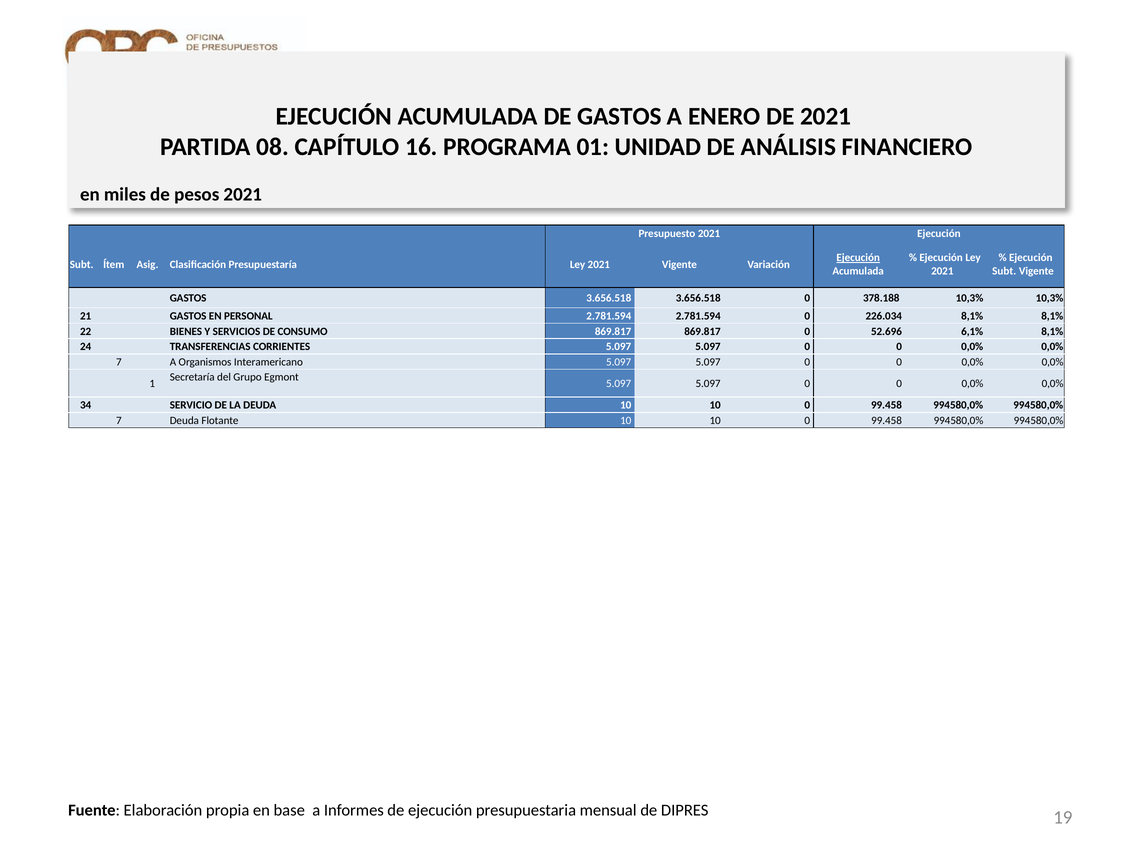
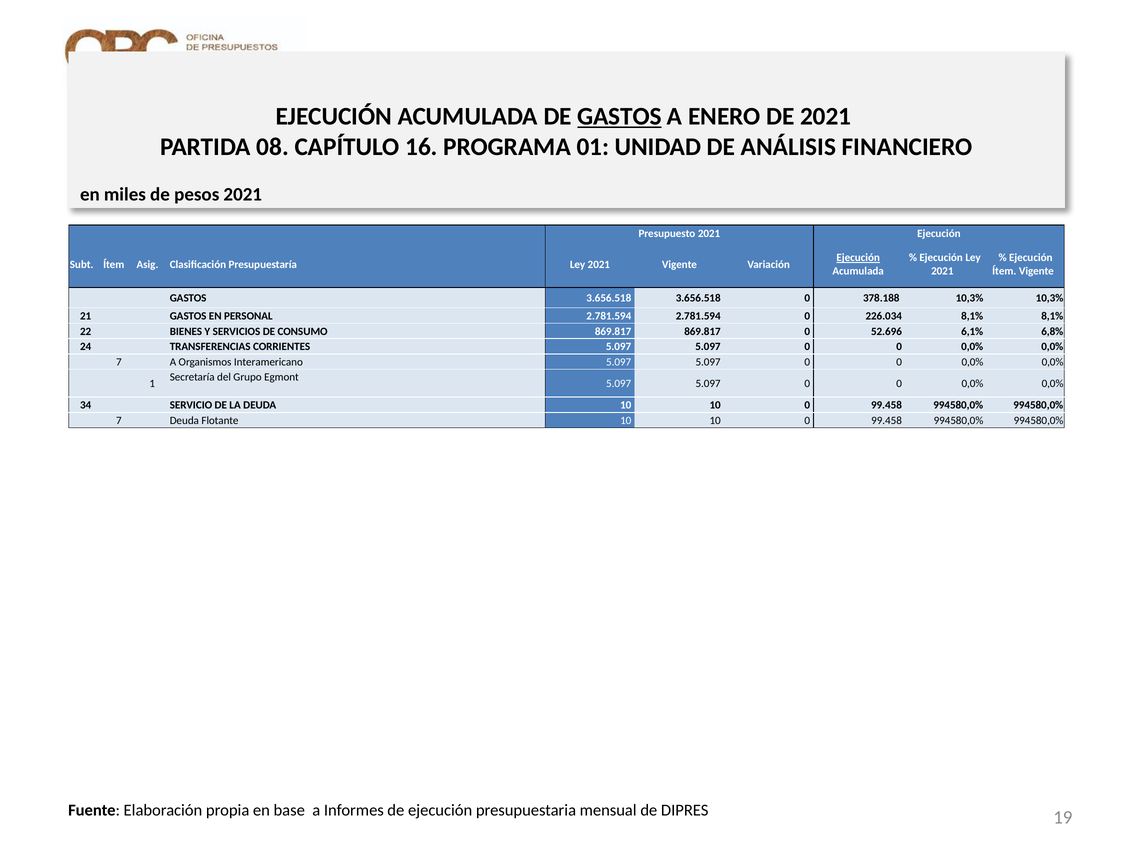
GASTOS at (619, 116) underline: none -> present
Subt at (1004, 271): Subt -> Ítem
6,1% 8,1%: 8,1% -> 6,8%
